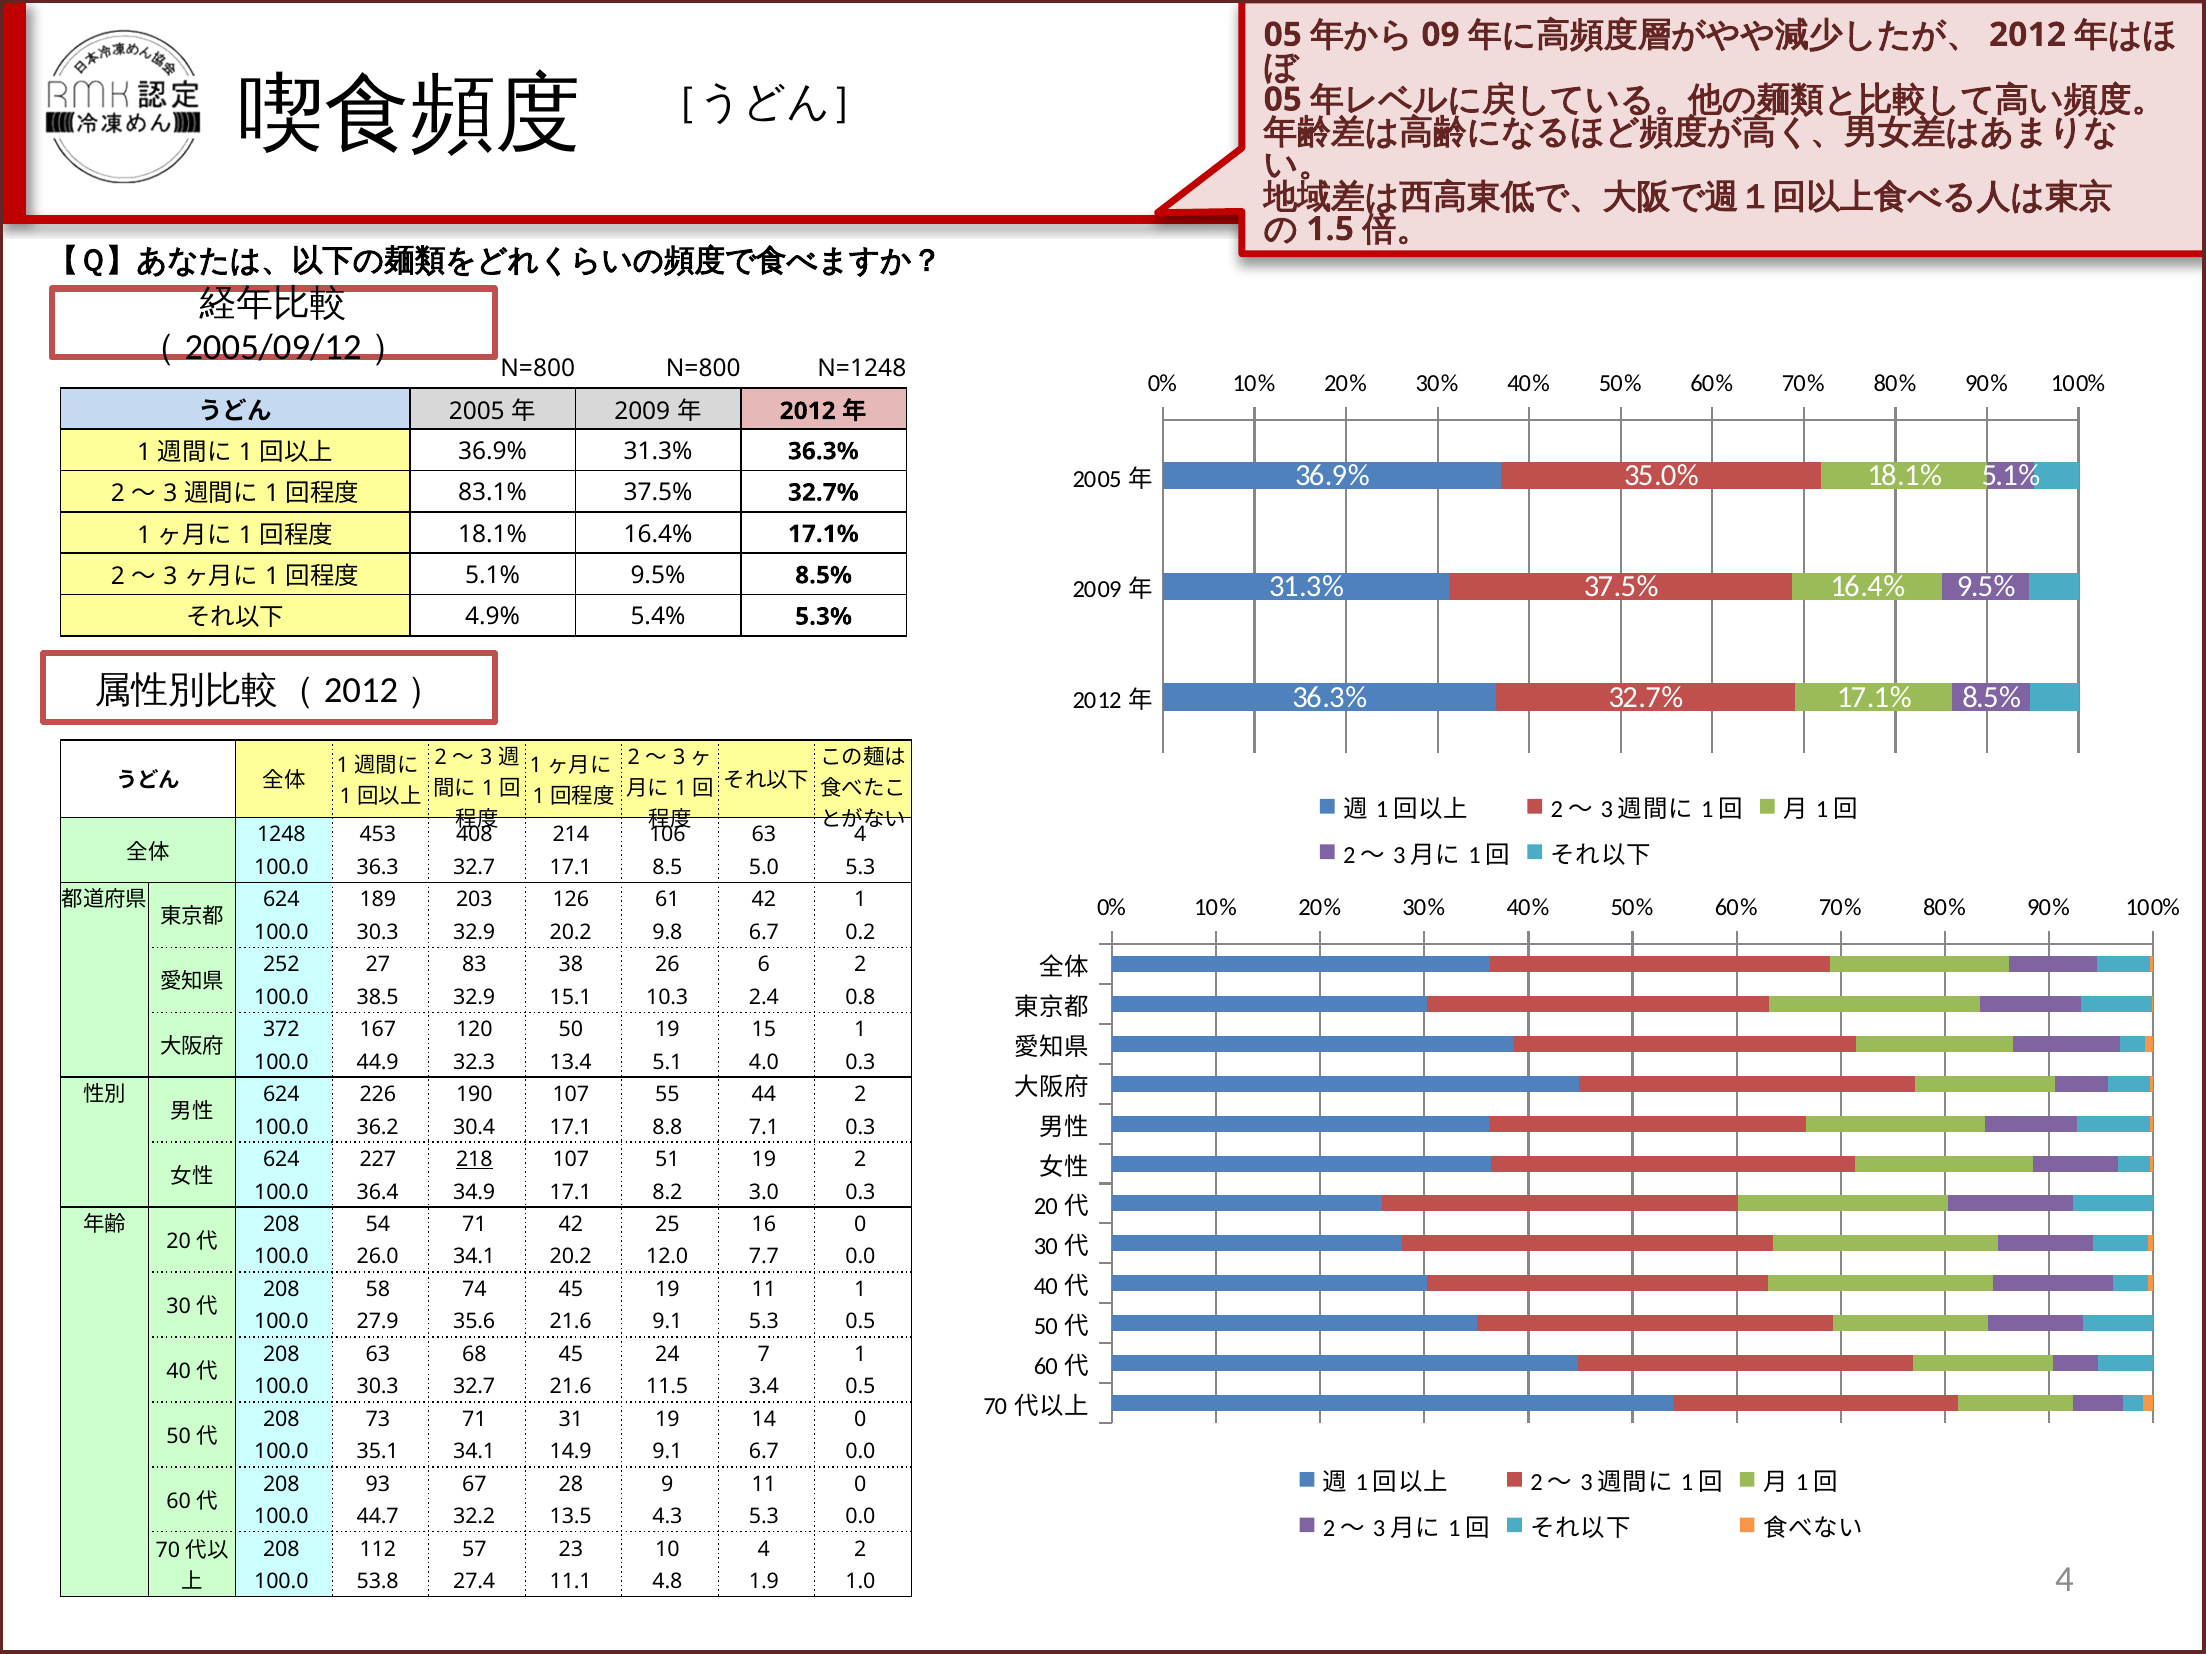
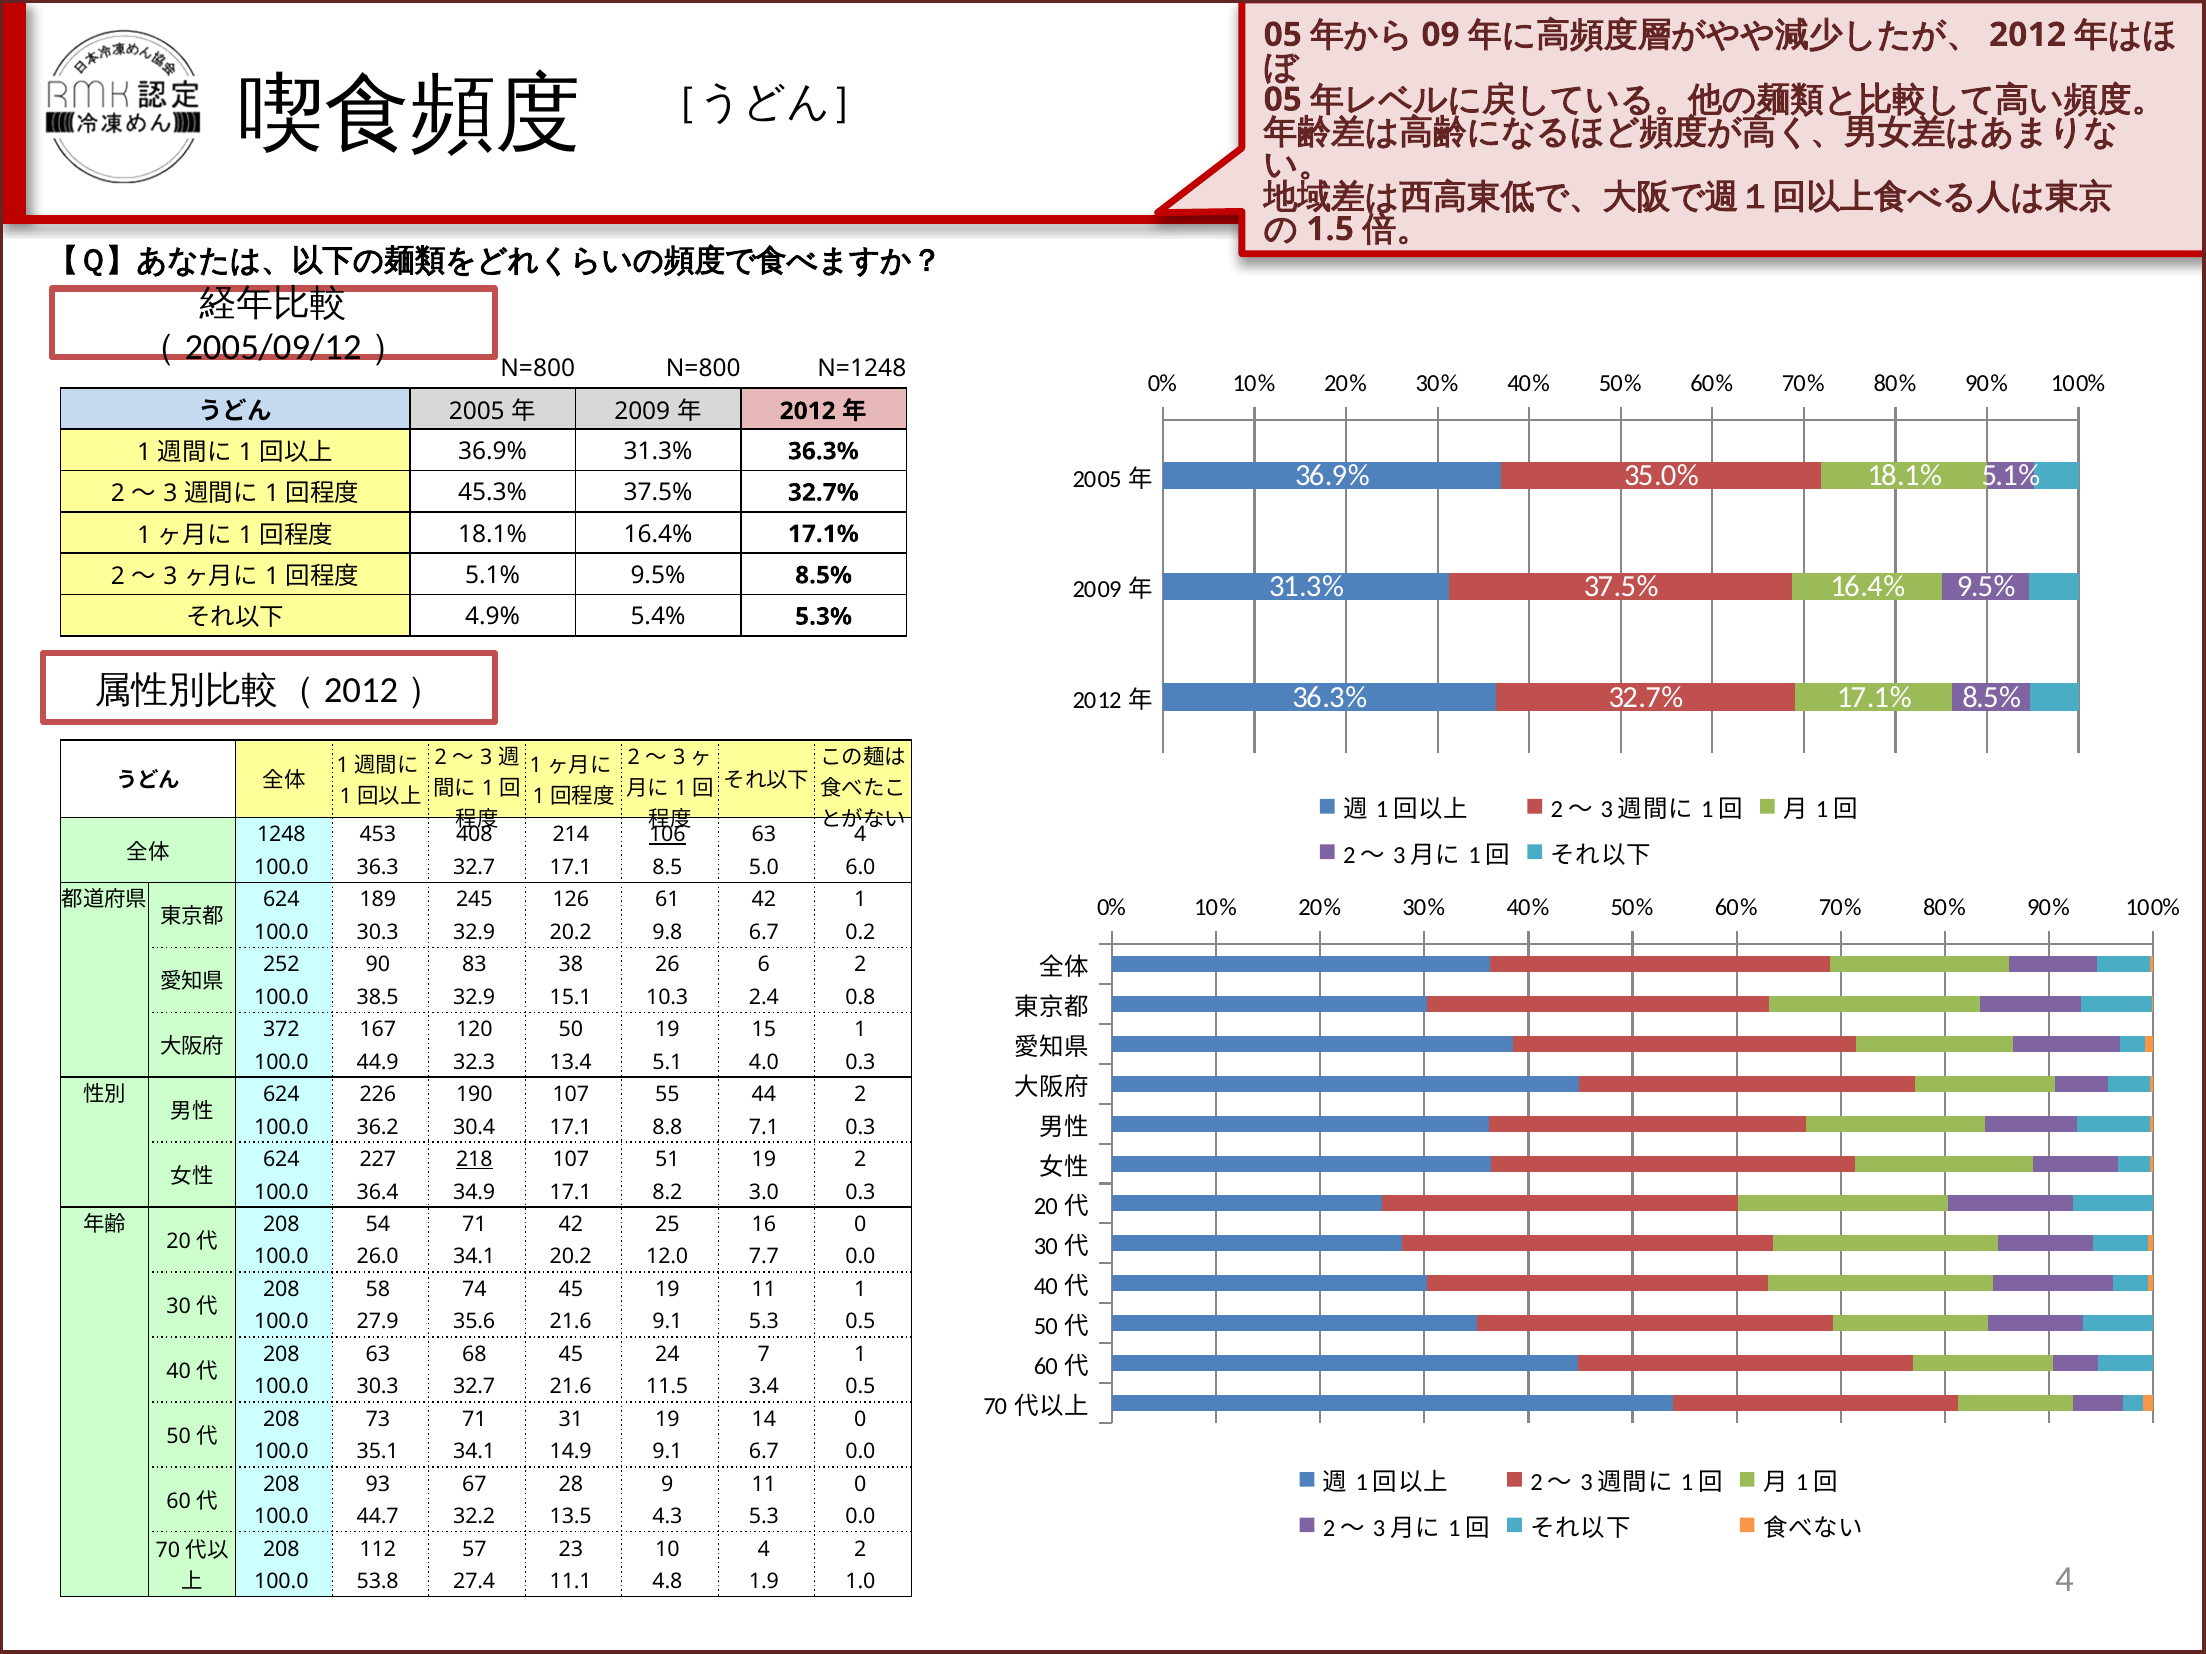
83.1%: 83.1% -> 45.3%
106 underline: none -> present
5.0 5.3: 5.3 -> 6.0
203: 203 -> 245
27: 27 -> 90
